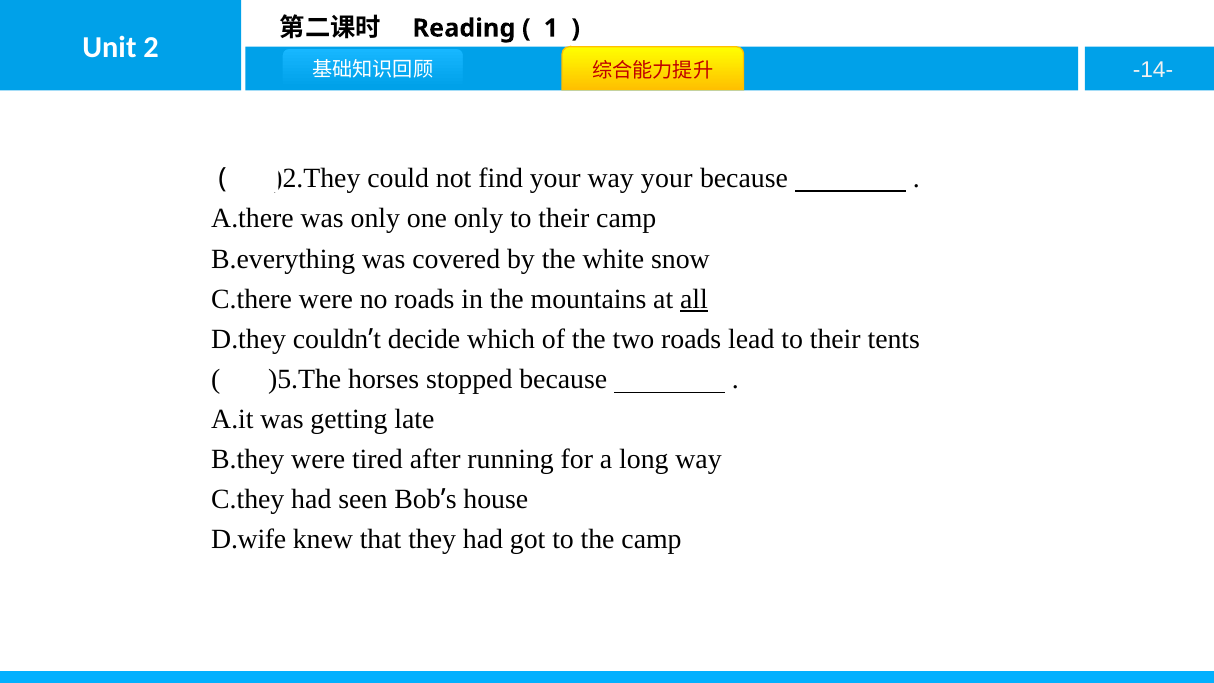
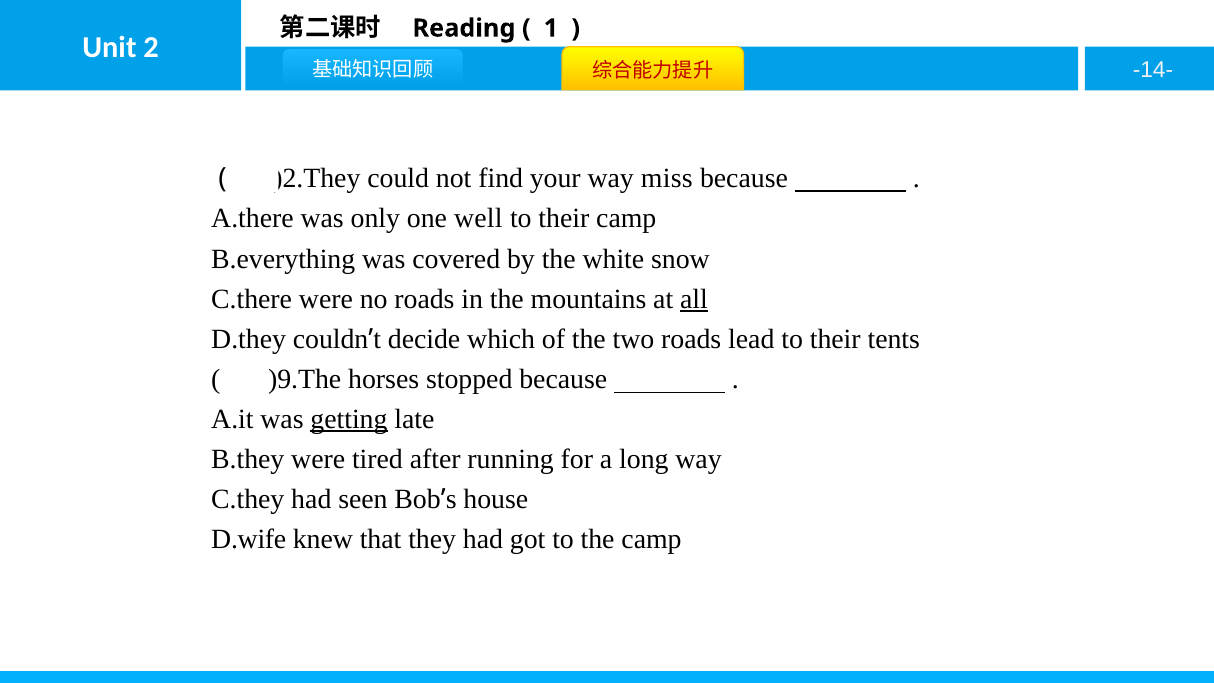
way your: your -> miss
one only: only -> well
)5.The: )5.The -> )9.The
getting underline: none -> present
